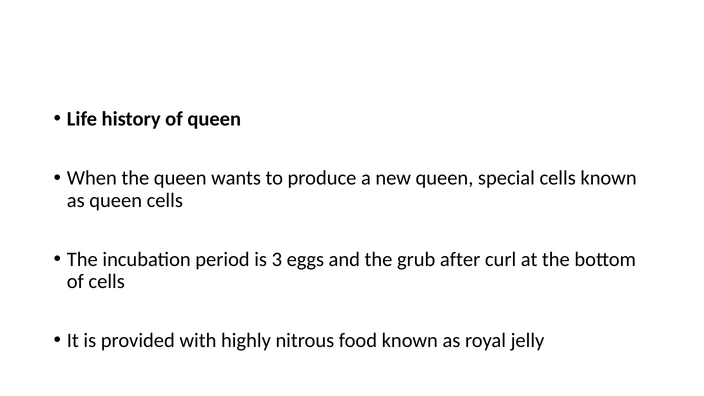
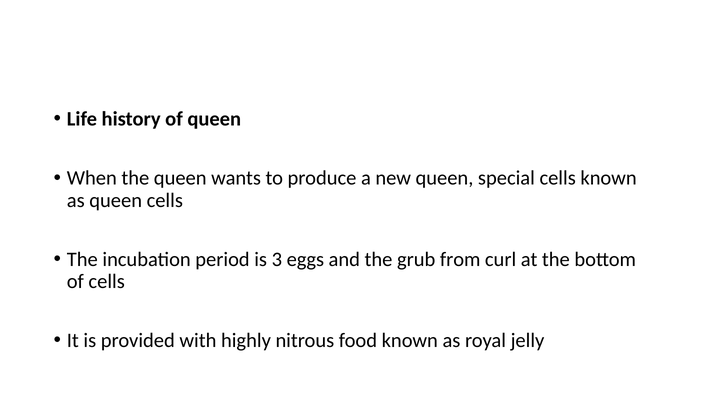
after: after -> from
